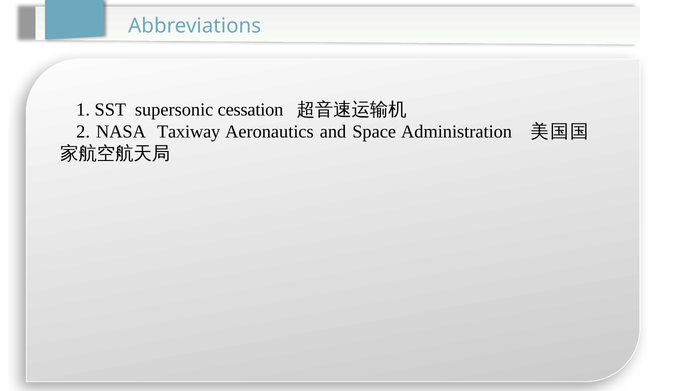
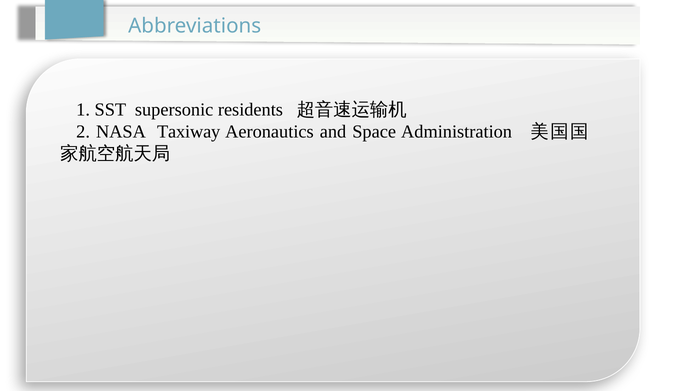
cessation: cessation -> residents
